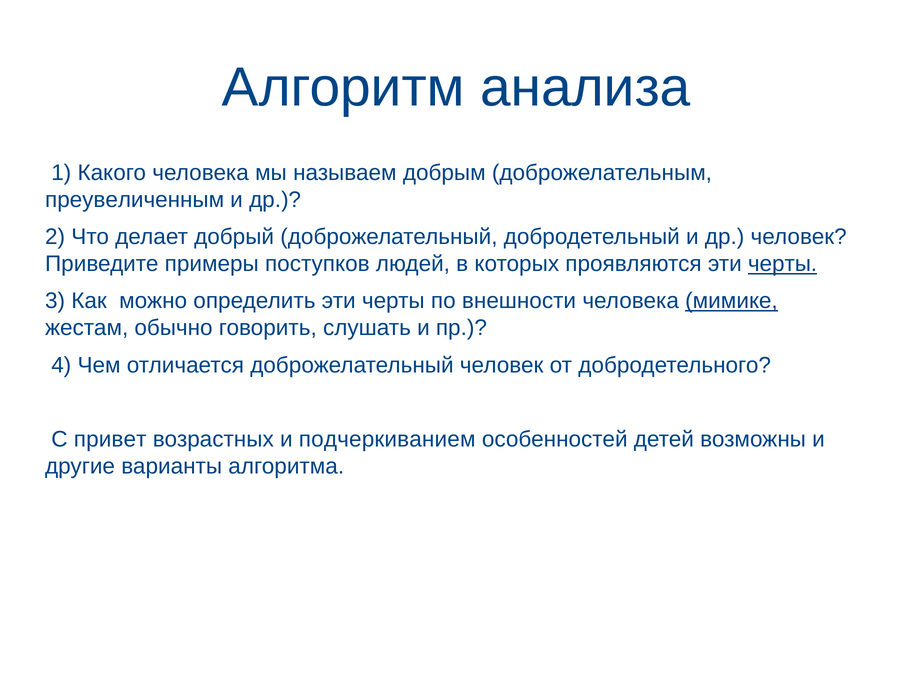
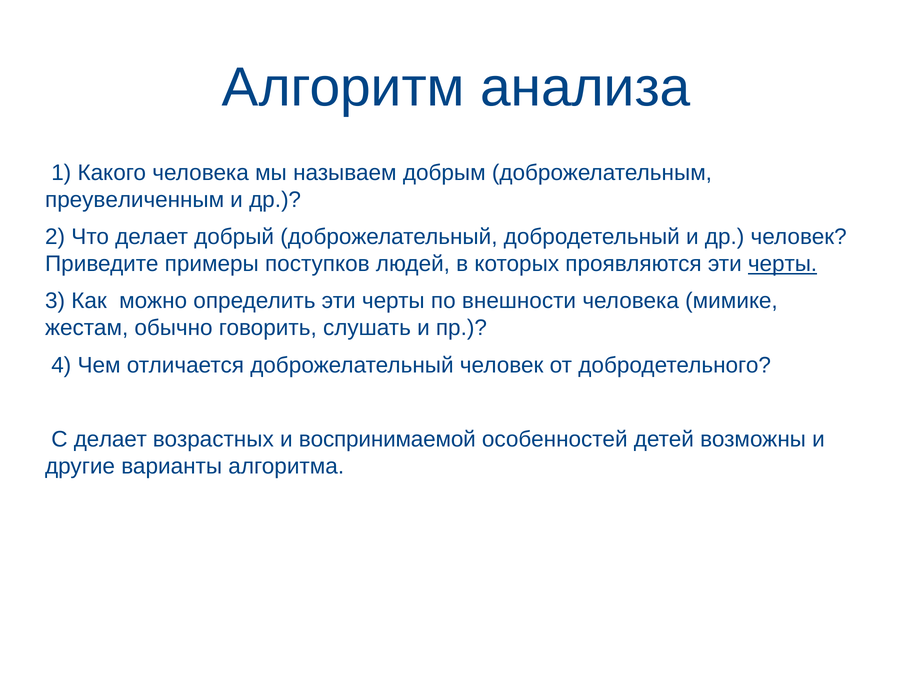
мимике underline: present -> none
С привет: привет -> делает
подчеркиванием: подчеркиванием -> воспринимаемой
